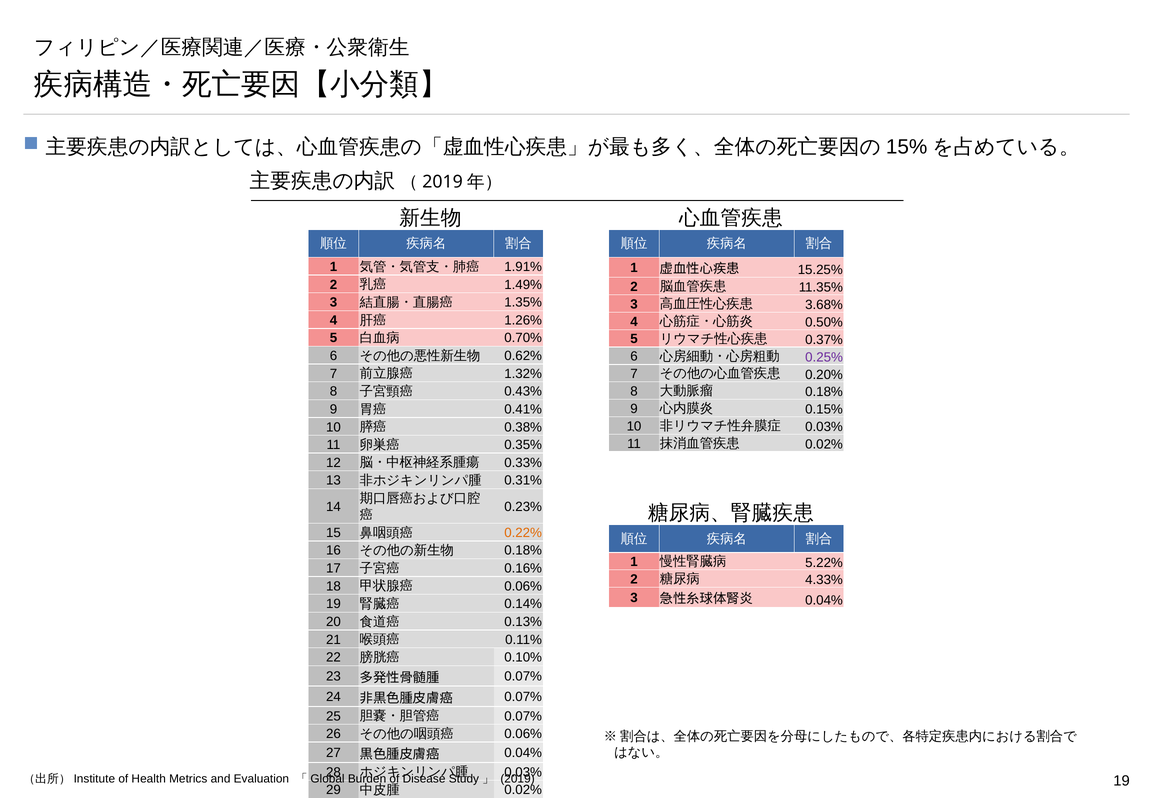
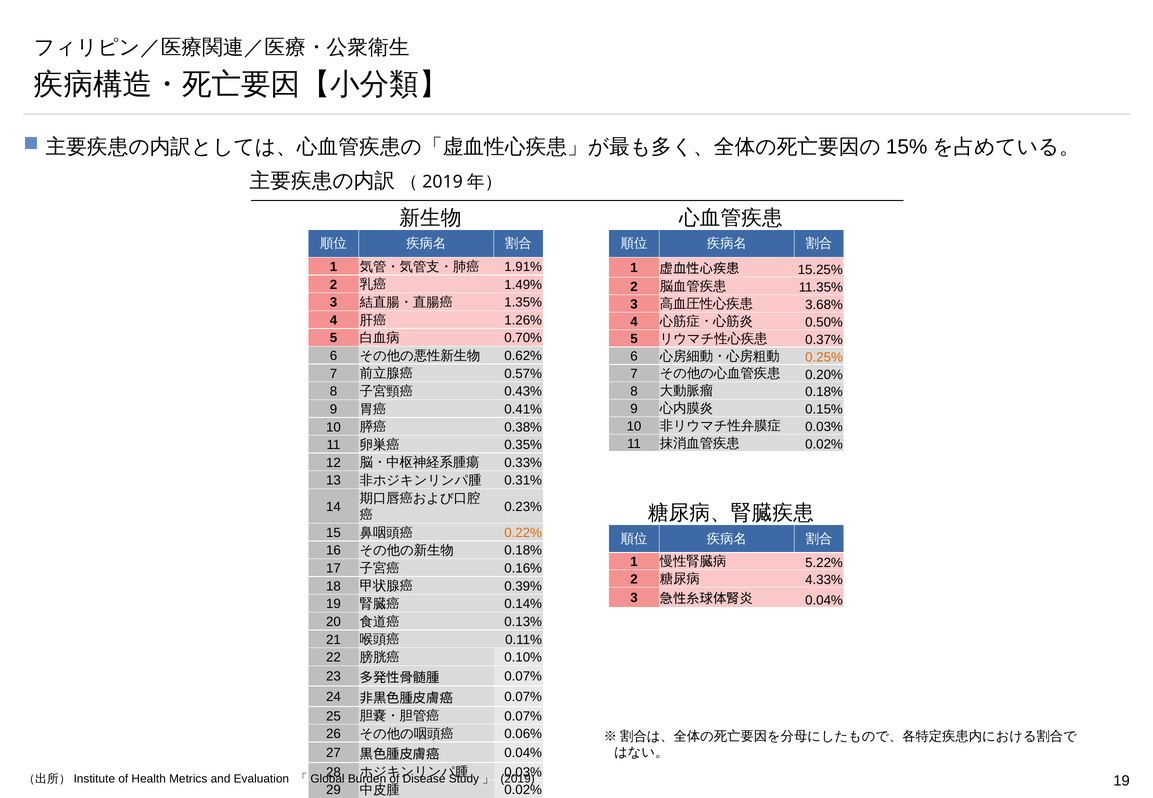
0.25% colour: purple -> orange
1.32%: 1.32% -> 0.57%
0.06% at (523, 586): 0.06% -> 0.39%
